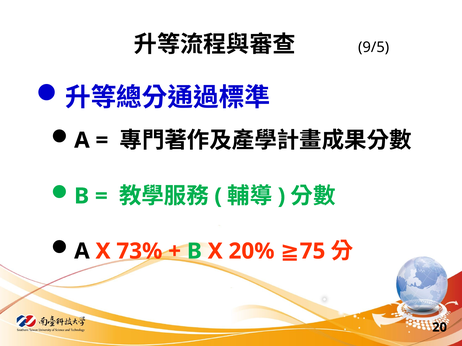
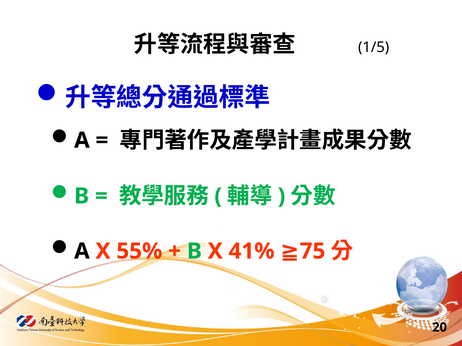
9/5: 9/5 -> 1/5
73%: 73% -> 55%
20%: 20% -> 41%
